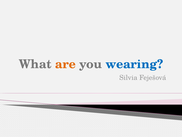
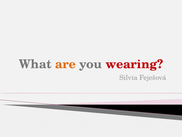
wearing colour: blue -> red
